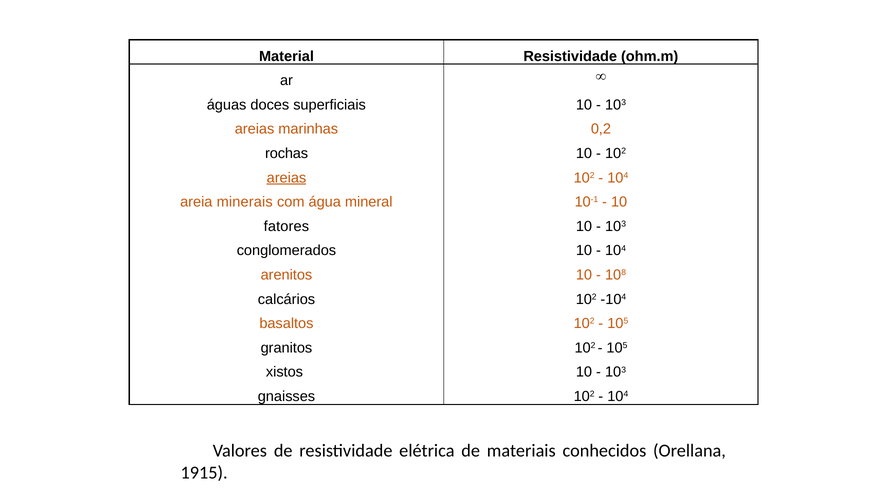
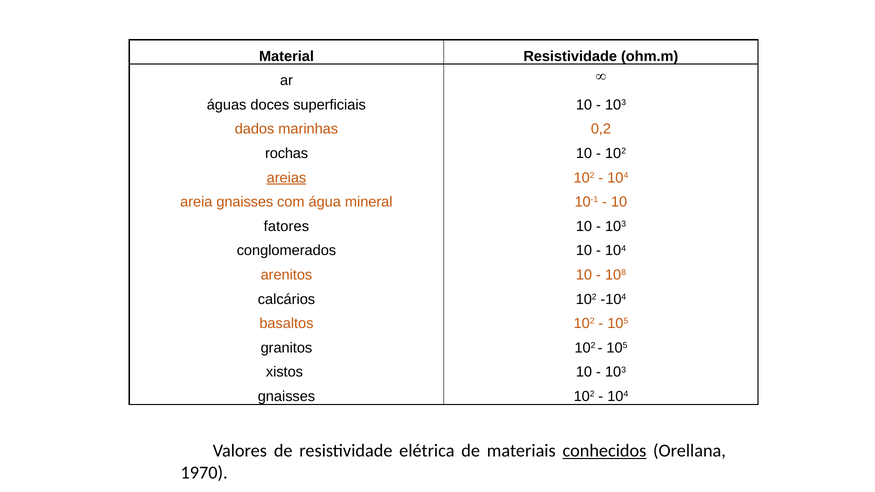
areias at (255, 129): areias -> dados
areia minerais: minerais -> gnaisses
conhecidos underline: none -> present
1915: 1915 -> 1970
